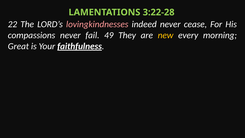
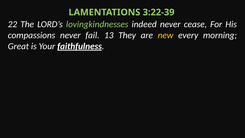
3:22-28: 3:22-28 -> 3:22-39
lovingkindnesses colour: pink -> light green
49: 49 -> 13
